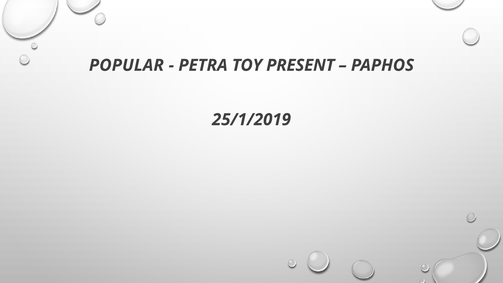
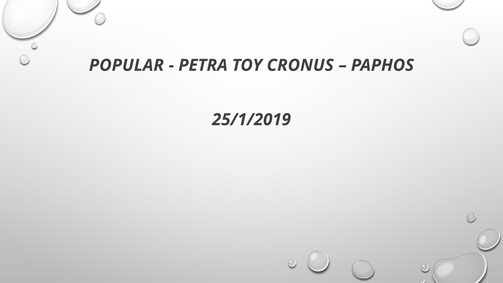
PRESENT: PRESENT -> CRONUS
